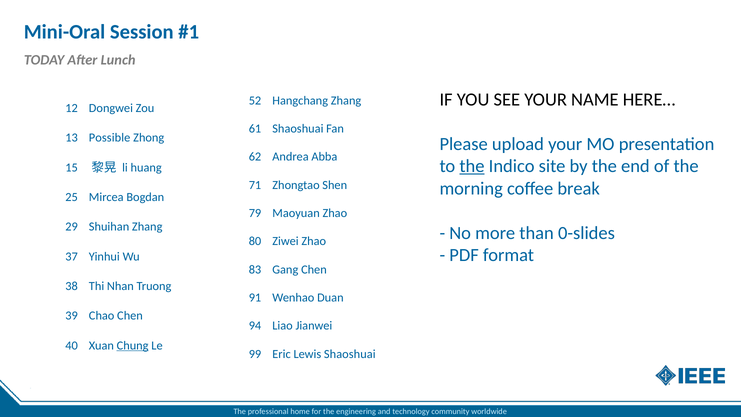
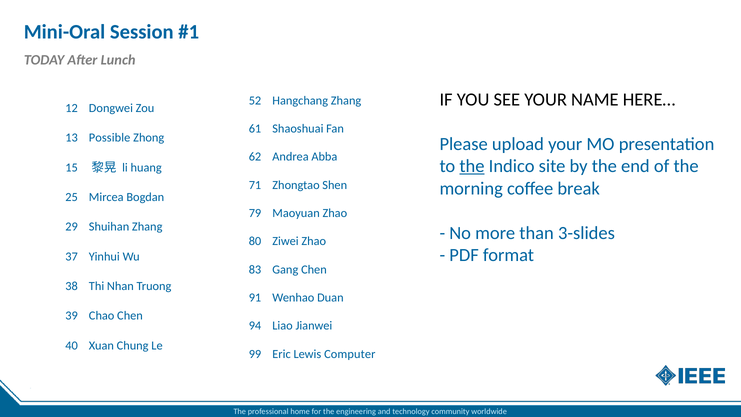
0-slides: 0-slides -> 3-slides
Chung underline: present -> none
Lewis Shaoshuai: Shaoshuai -> Computer
